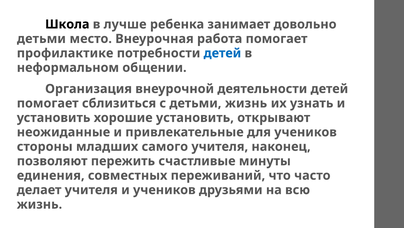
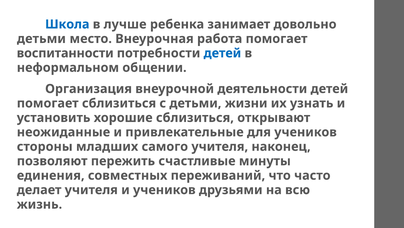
Школа colour: black -> blue
профилактике: профилактике -> воспитанности
детьми жизнь: жизнь -> жизни
хорошие установить: установить -> сблизиться
